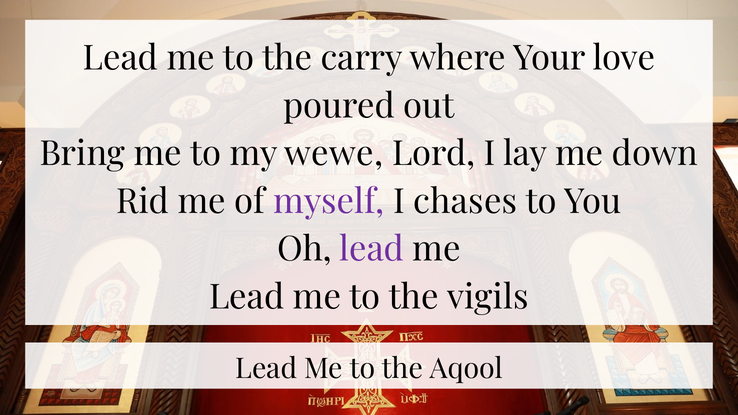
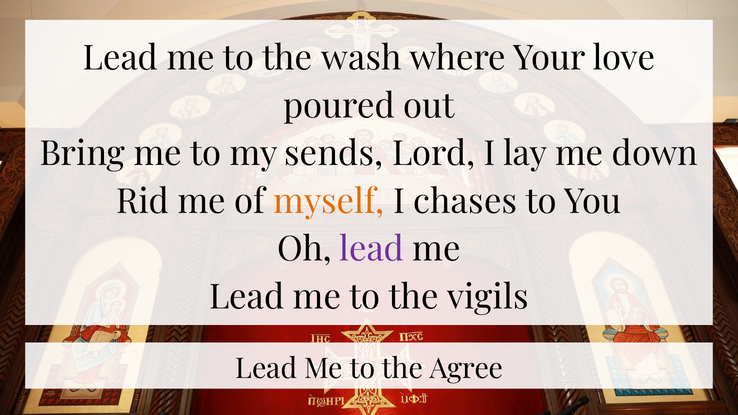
carry: carry -> wash
wewe: wewe -> sends
myself colour: purple -> orange
Aqool: Aqool -> Agree
